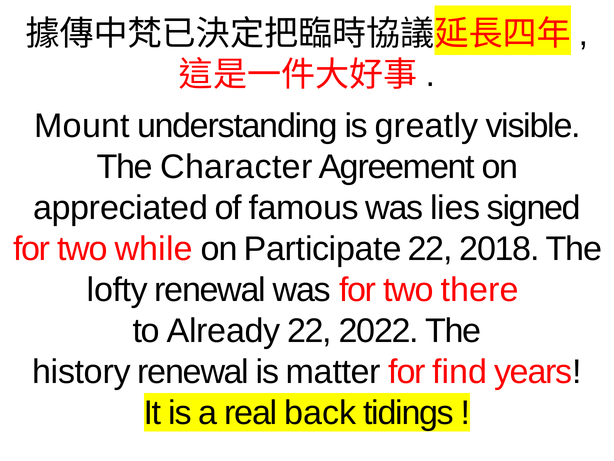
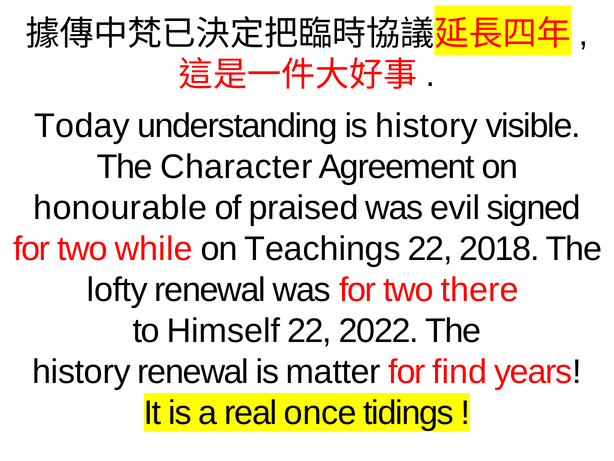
Mount: Mount -> Today
is greatly: greatly -> history
appreciated: appreciated -> honourable
famous: famous -> praised
lies: lies -> evil
Participate: Participate -> Teachings
Already: Already -> Himself
back: back -> once
